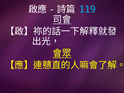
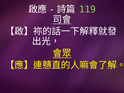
119 colour: light blue -> light green
